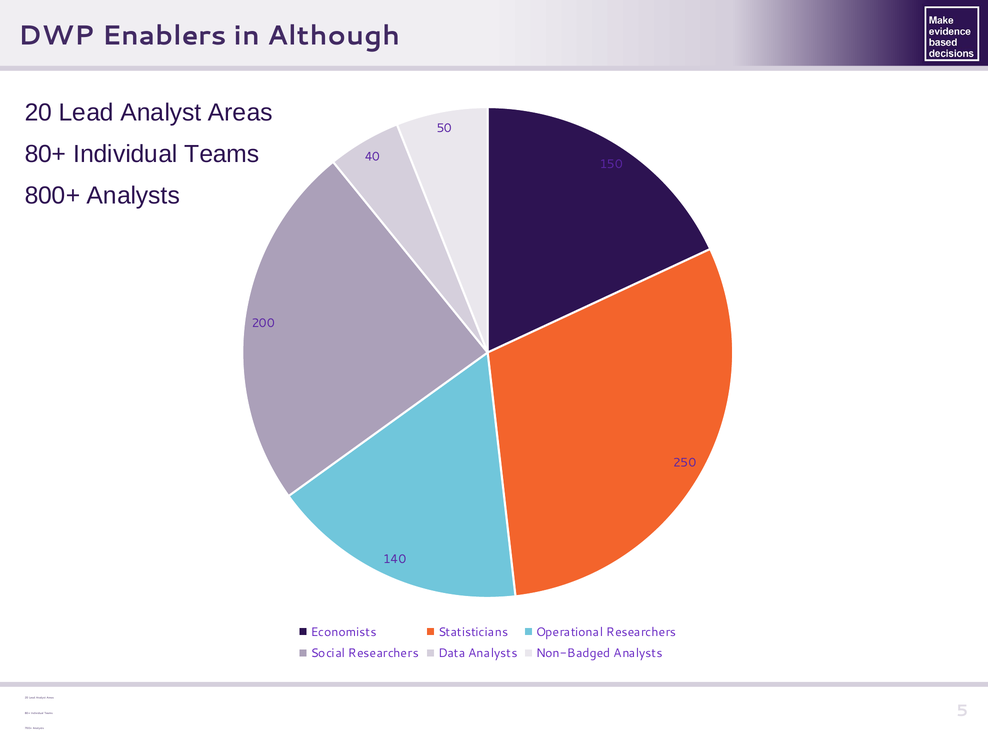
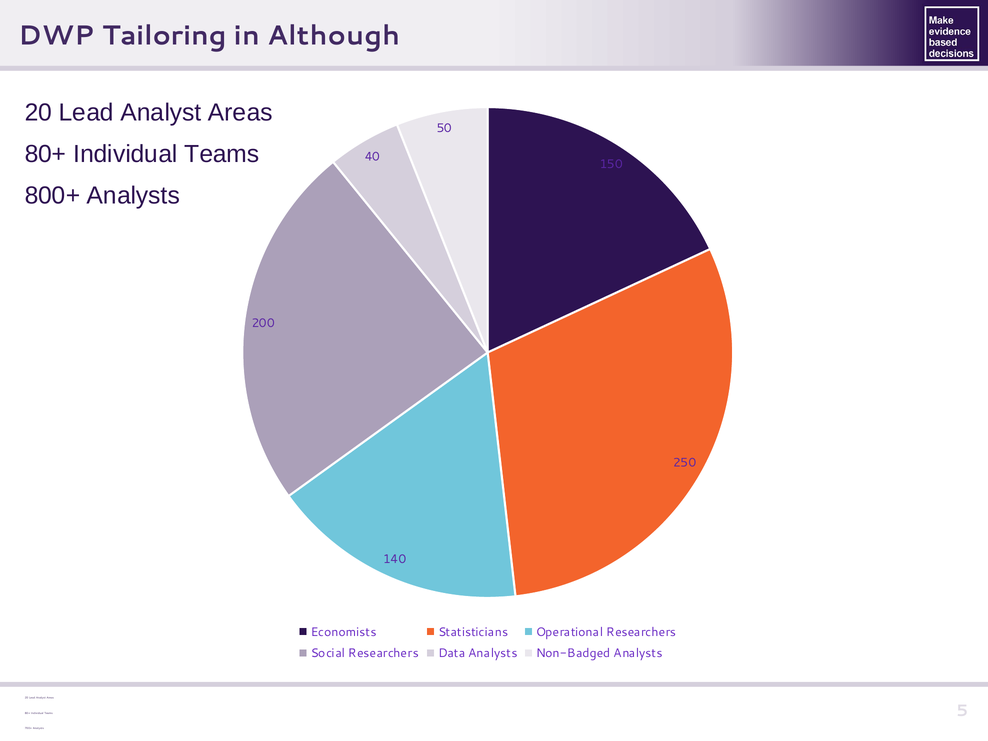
Enablers: Enablers -> Tailoring
